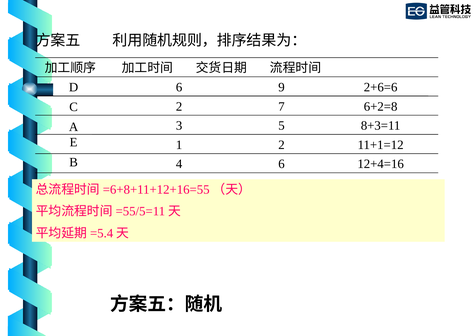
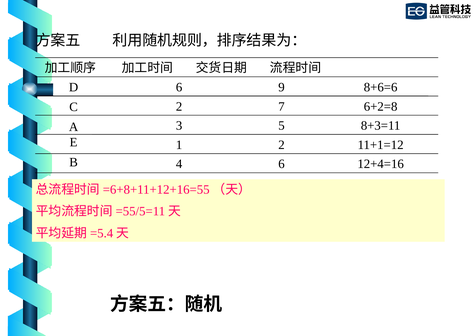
2+6=6: 2+6=6 -> 8+6=6
